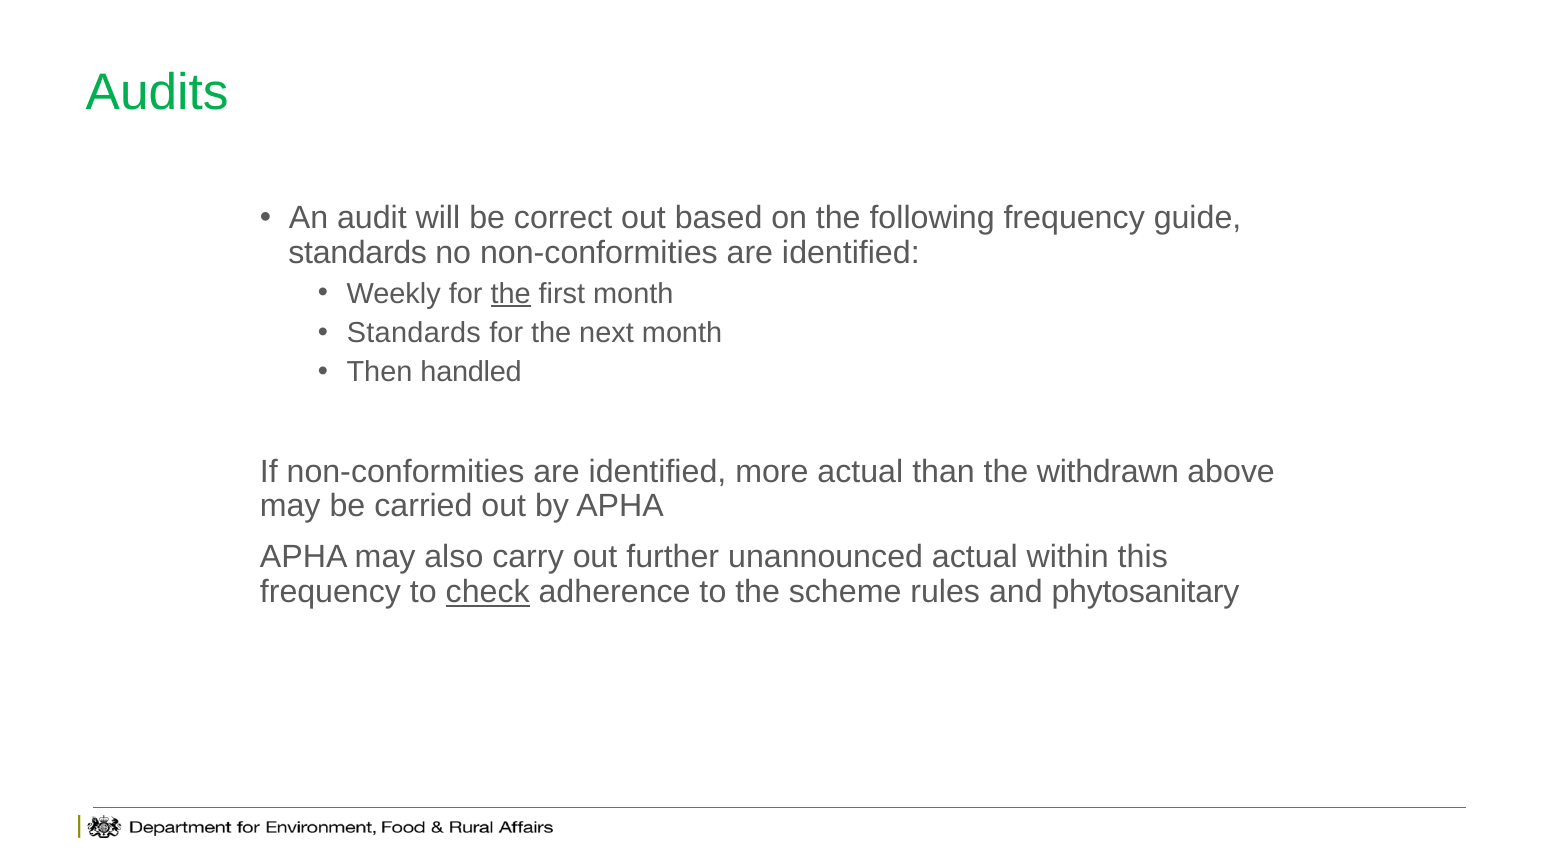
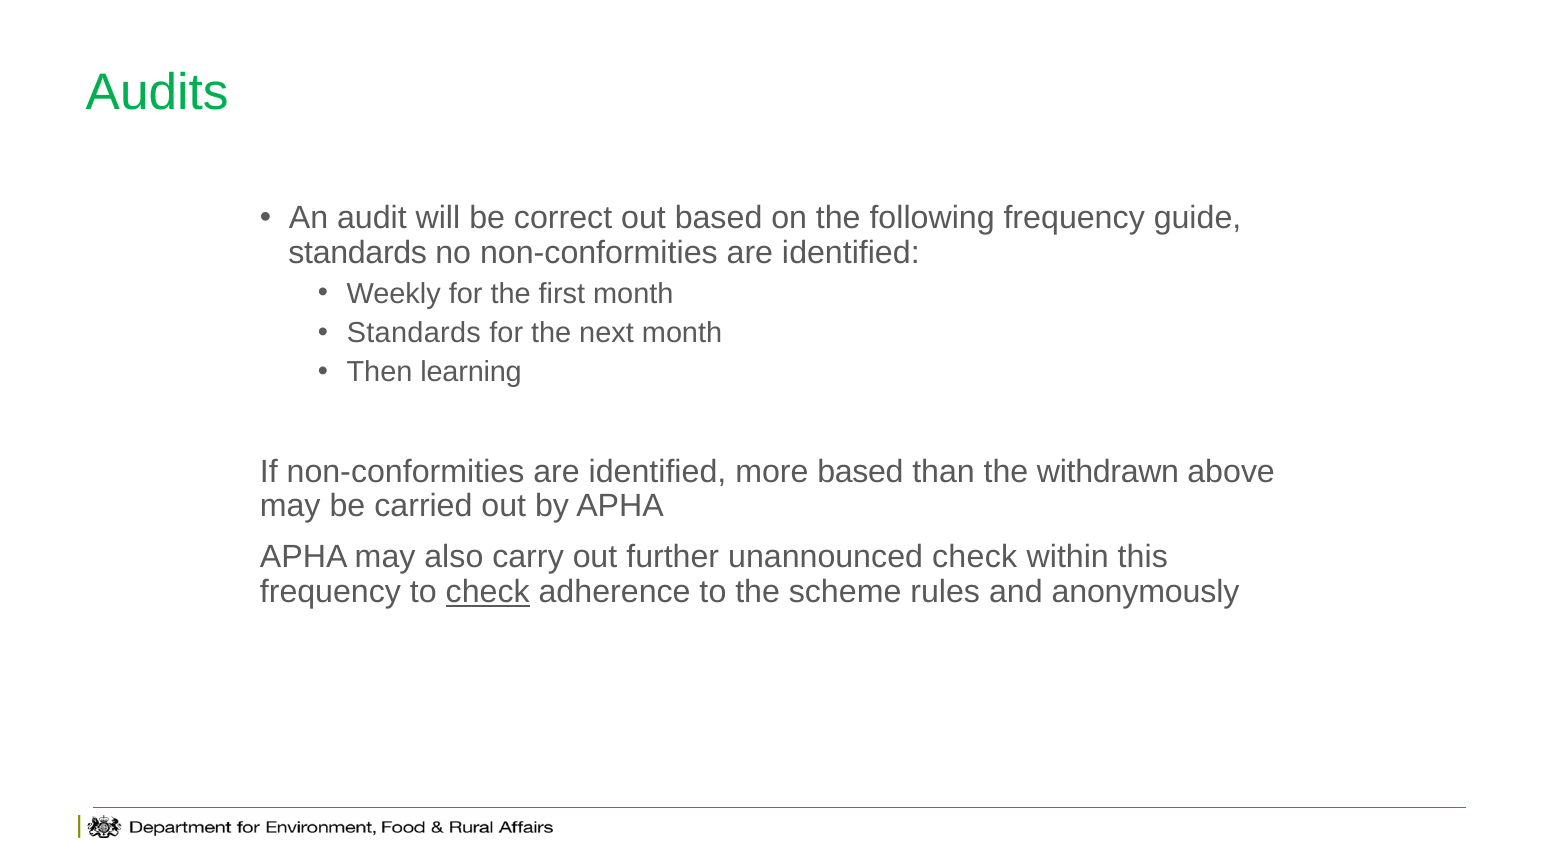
the at (511, 294) underline: present -> none
handled: handled -> learning
more actual: actual -> based
unannounced actual: actual -> check
phytosanitary: phytosanitary -> anonymously
